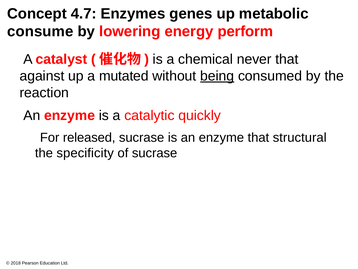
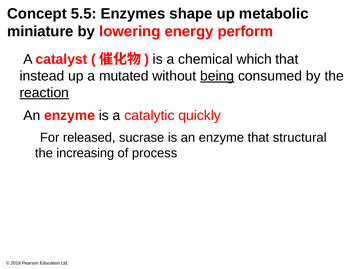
4.7: 4.7 -> 5.5
genes: genes -> shape
consume: consume -> miniature
never: never -> which
against: against -> instead
reaction underline: none -> present
specificity: specificity -> increasing
of sucrase: sucrase -> process
